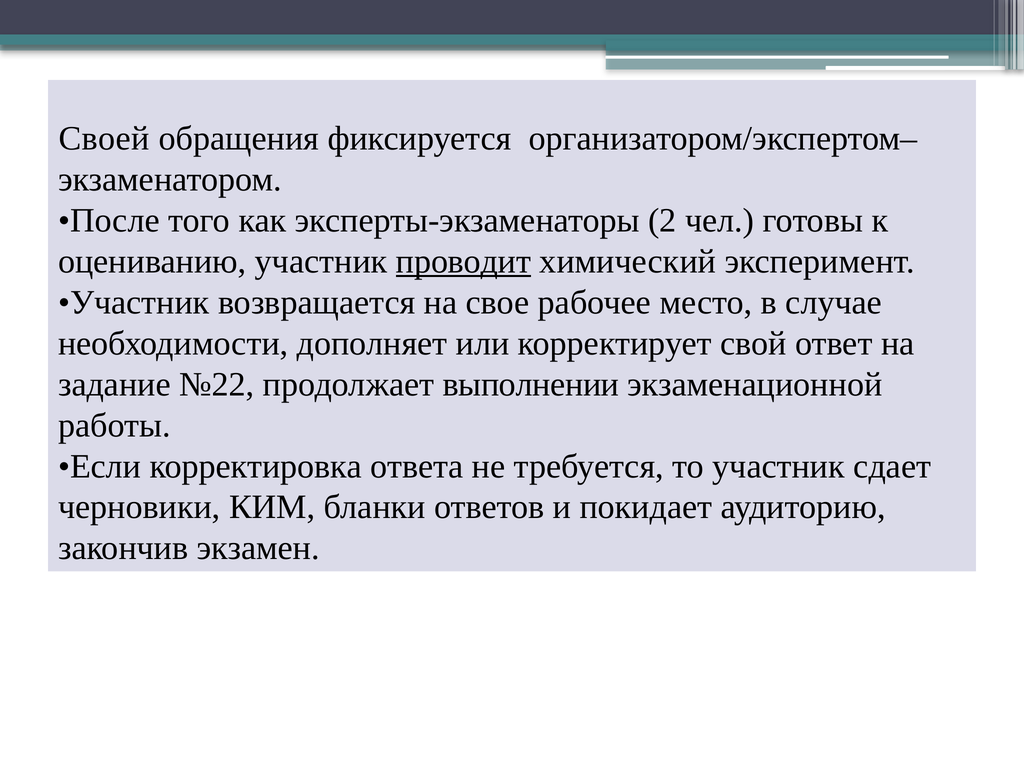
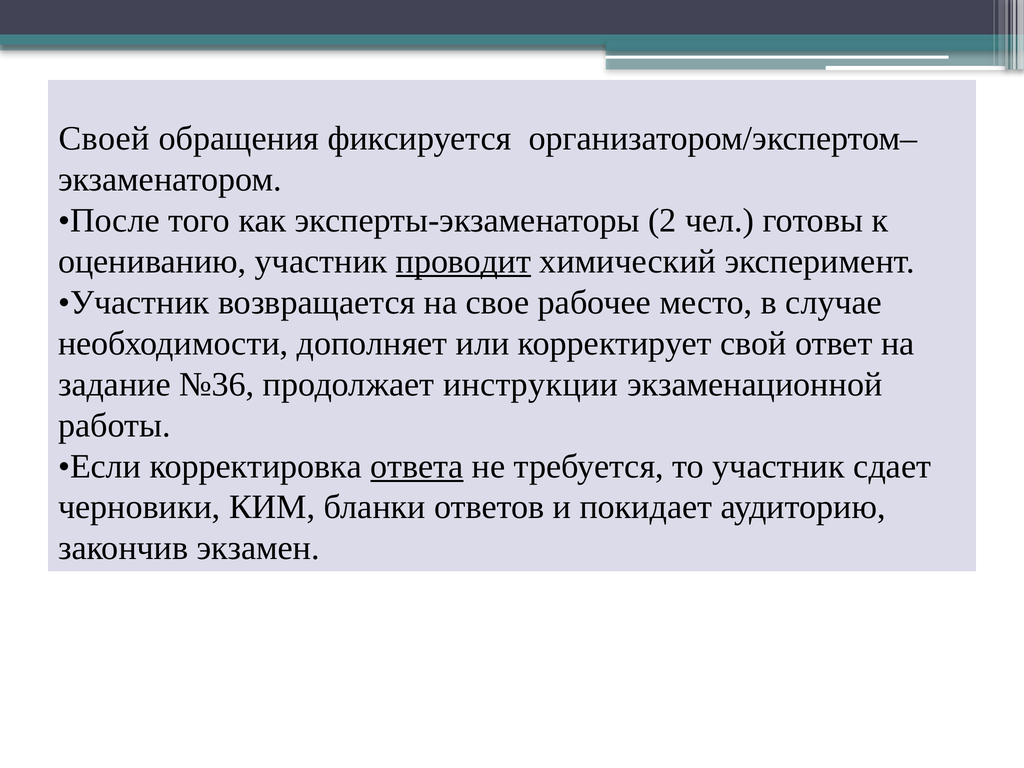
№22: №22 -> №36
выполнении: выполнении -> инструкции
ответа underline: none -> present
